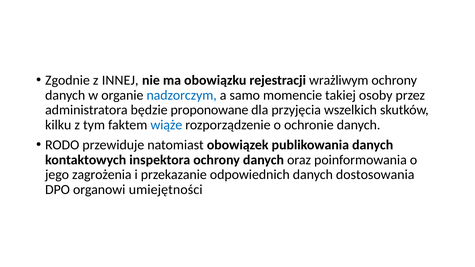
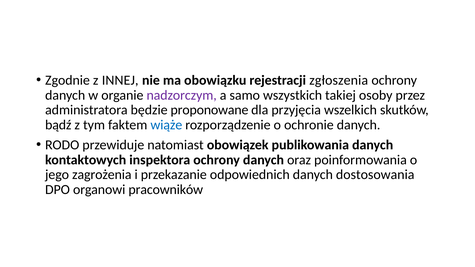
wrażliwym: wrażliwym -> zgłoszenia
nadzorczym colour: blue -> purple
momencie: momencie -> wszystkich
kilku: kilku -> bądź
umiejętności: umiejętności -> pracowników
